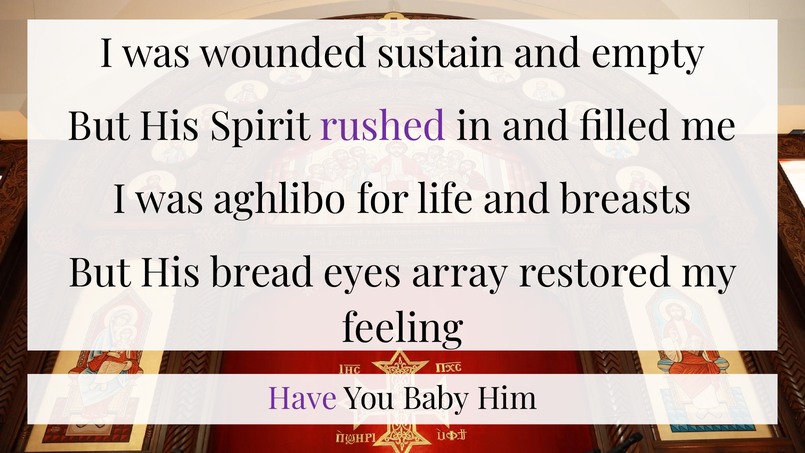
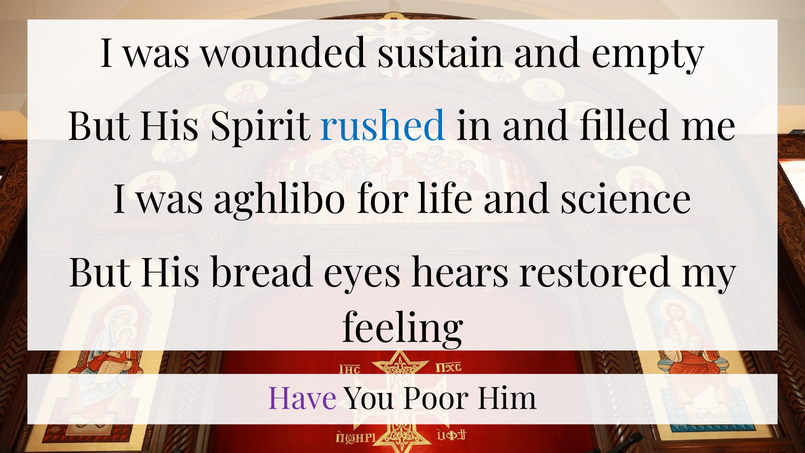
rushed colour: purple -> blue
breasts: breasts -> science
array: array -> hears
Baby: Baby -> Poor
